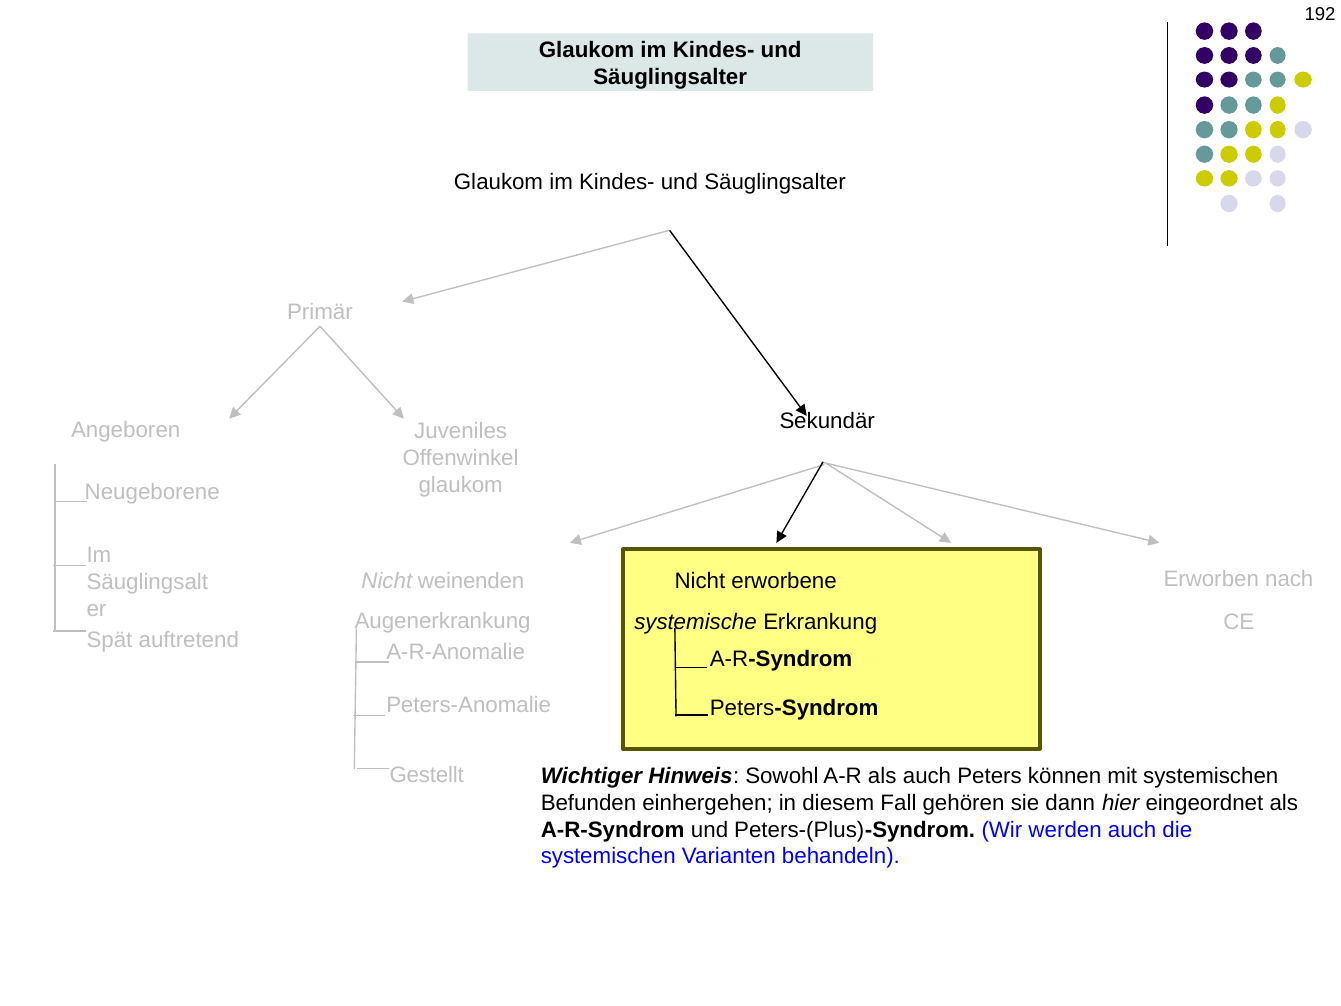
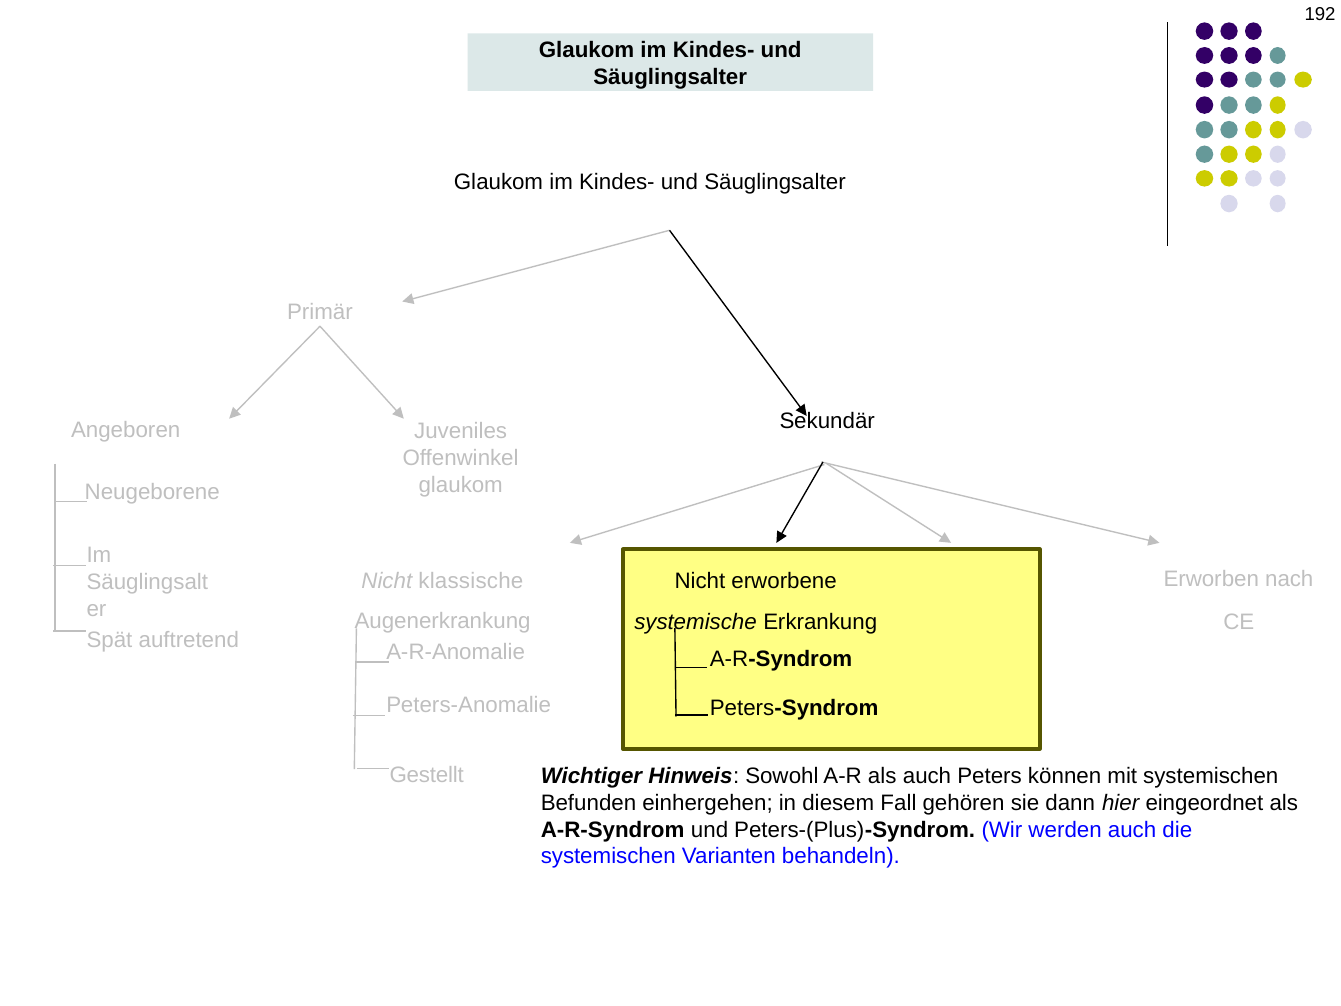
weinenden: weinenden -> klassische
